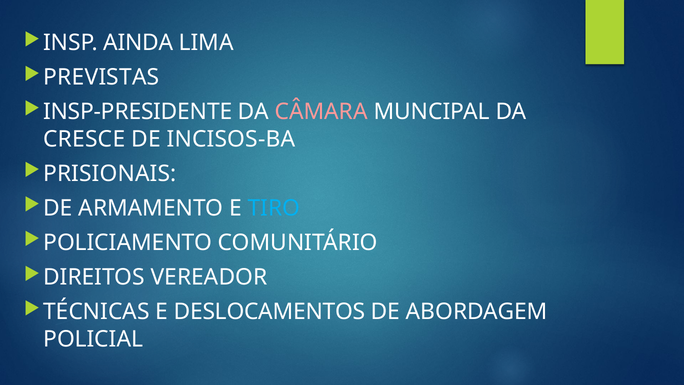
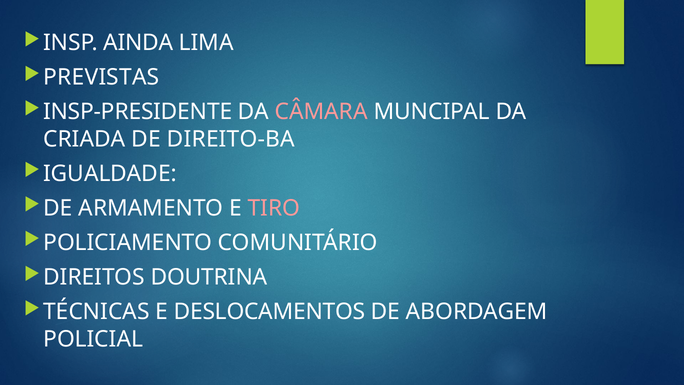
CRESCE: CRESCE -> CRIADA
INCISOS-BA: INCISOS-BA -> DIREITO-BA
PRISIONAIS: PRISIONAIS -> IGUALDADE
TIRO colour: light blue -> pink
VEREADOR: VEREADOR -> DOUTRINA
